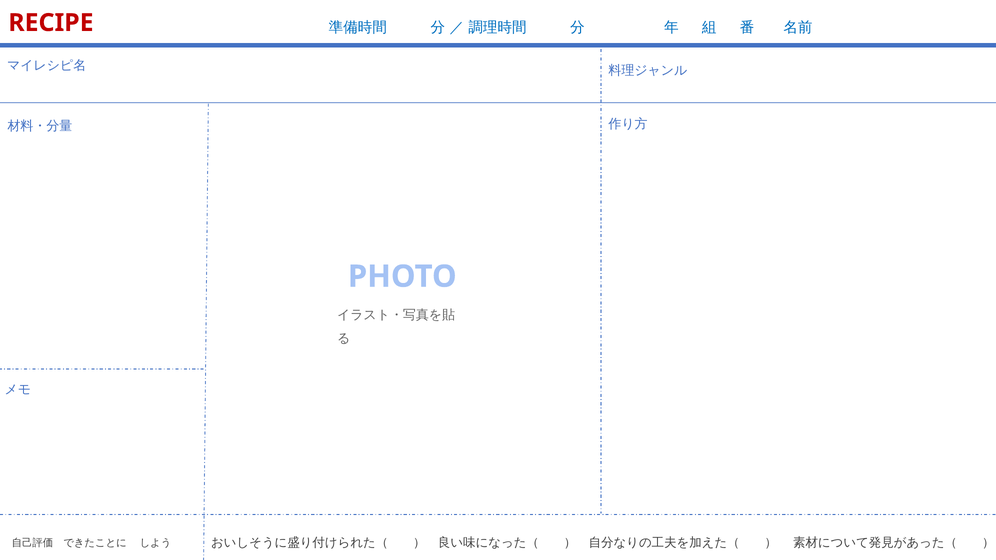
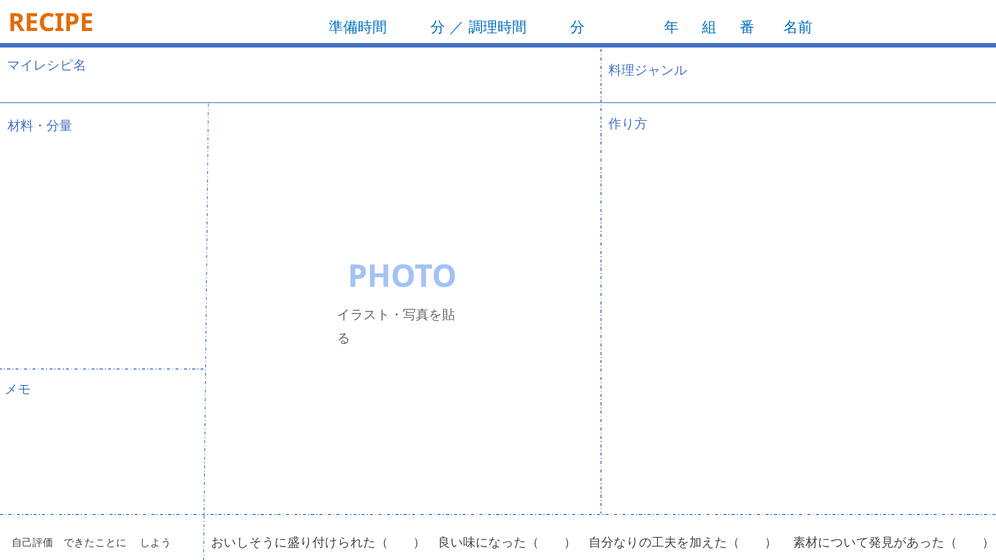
RECIPE colour: red -> orange
